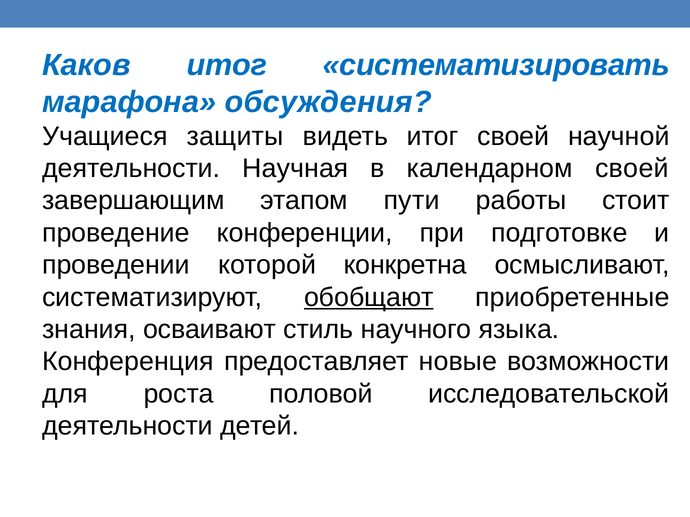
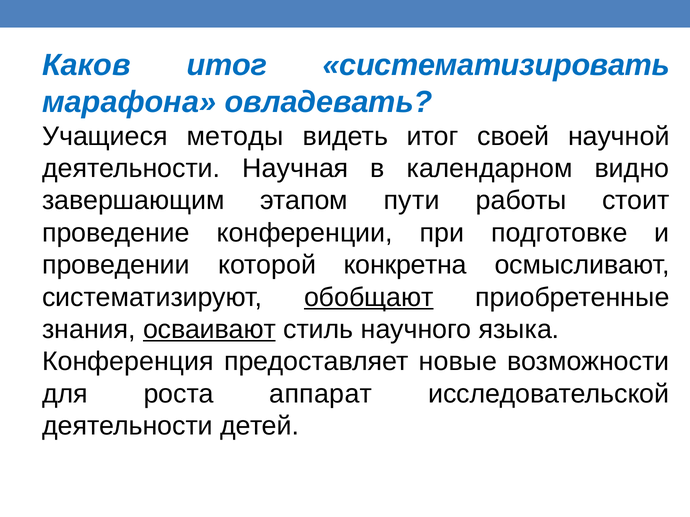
обсуждения: обсуждения -> овладевать
защиты: защиты -> методы
календарном своей: своей -> видно
осваивают underline: none -> present
половой: половой -> аппарат
